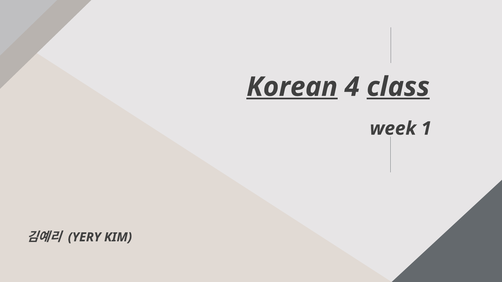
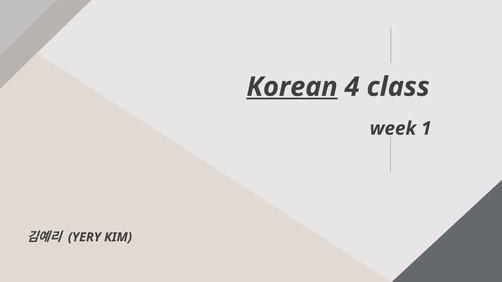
class underline: present -> none
